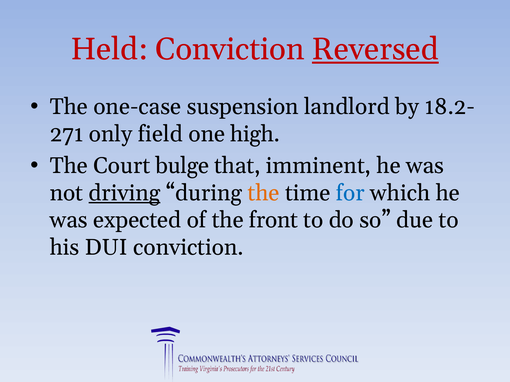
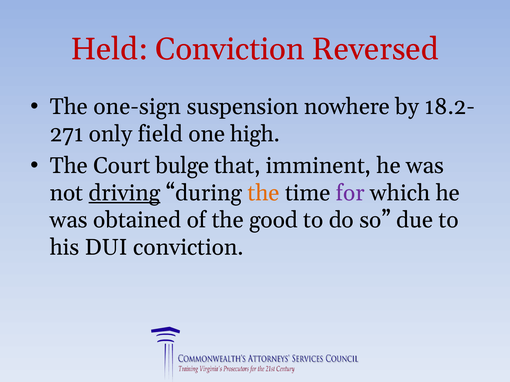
Reversed underline: present -> none
one-case: one-case -> one-sign
landlord: landlord -> nowhere
for colour: blue -> purple
expected: expected -> obtained
front: front -> good
